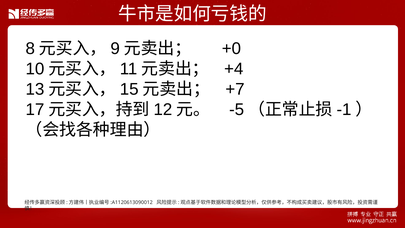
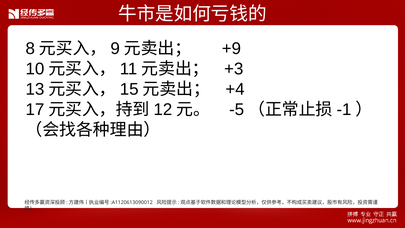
+0: +0 -> +9
+4: +4 -> +3
+7: +7 -> +4
